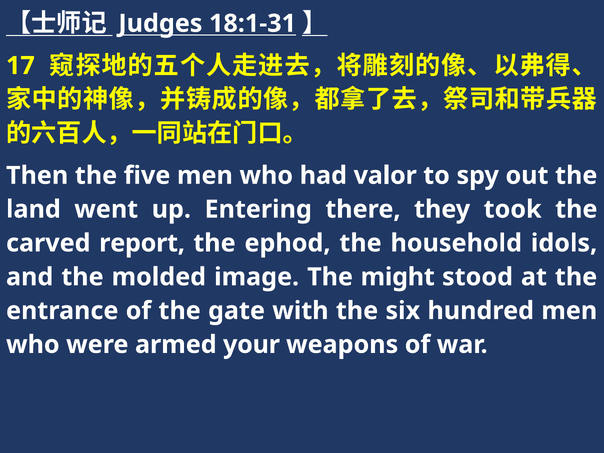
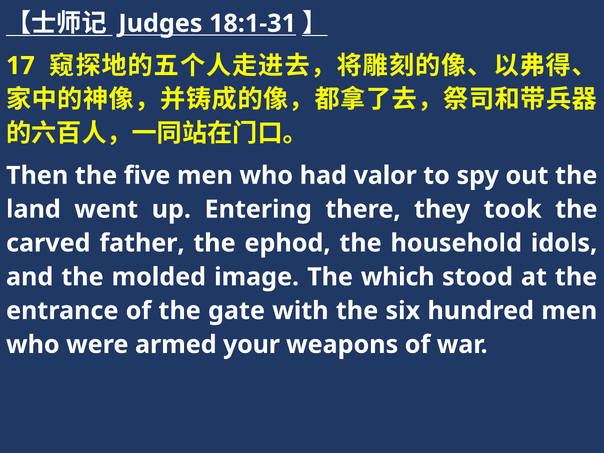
report: report -> father
might: might -> which
